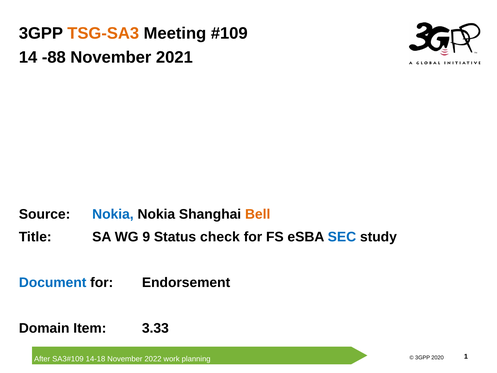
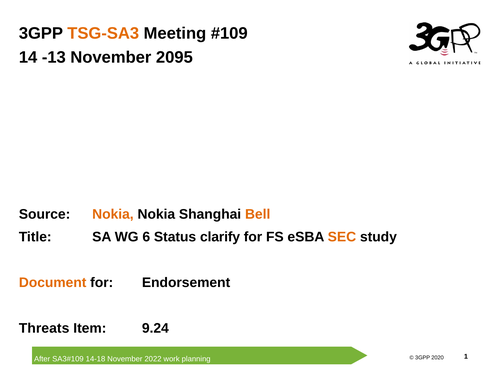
-88: -88 -> -13
2021: 2021 -> 2095
Nokia at (113, 214) colour: blue -> orange
9: 9 -> 6
check: check -> clarify
SEC colour: blue -> orange
Document colour: blue -> orange
Domain: Domain -> Threats
3.33: 3.33 -> 9.24
